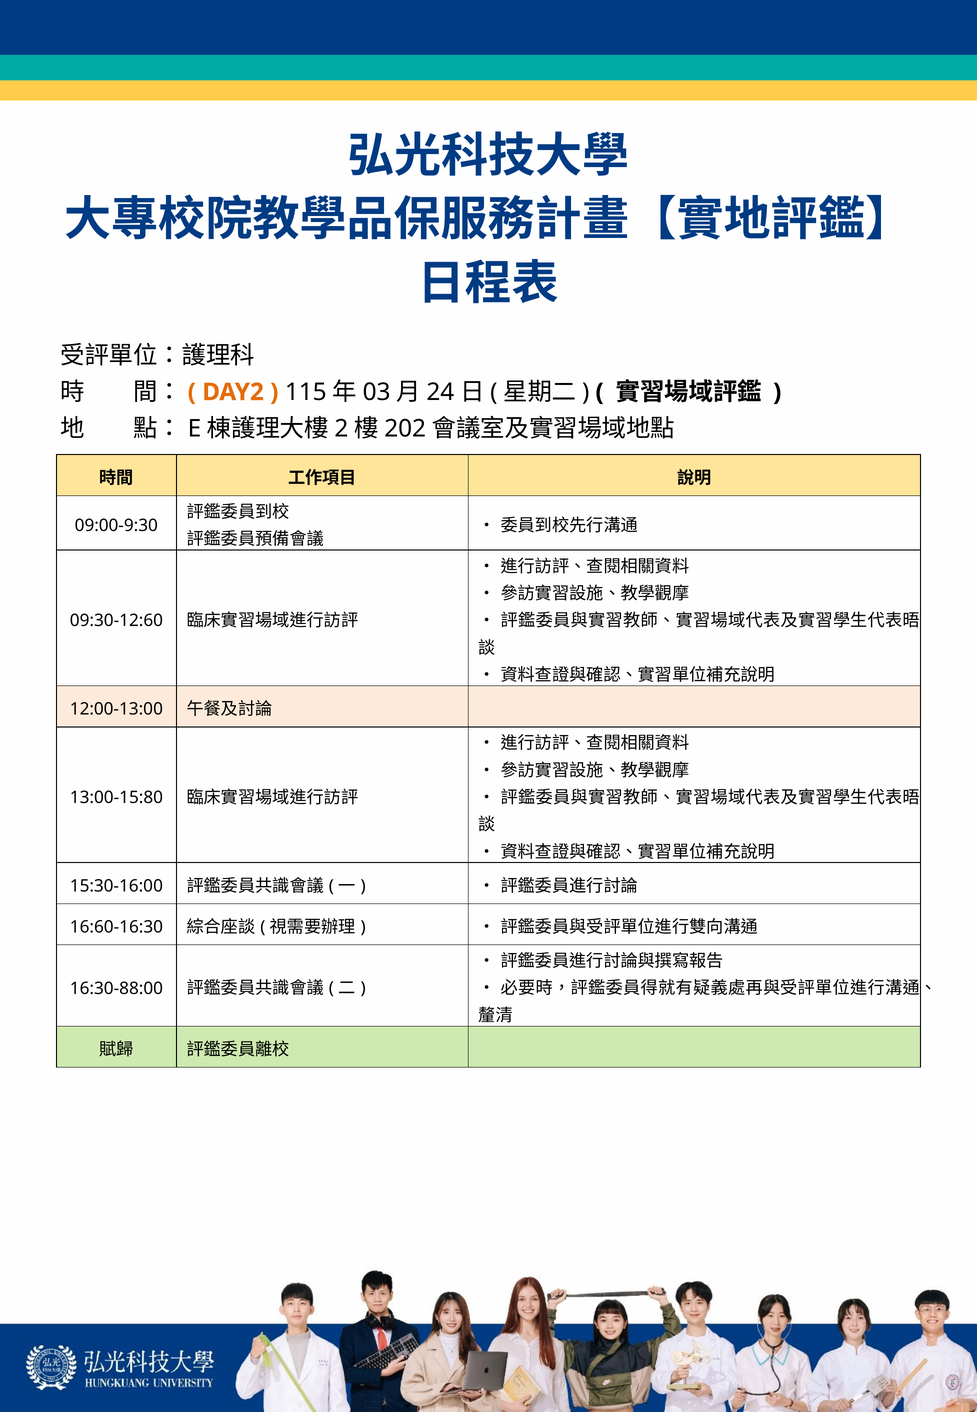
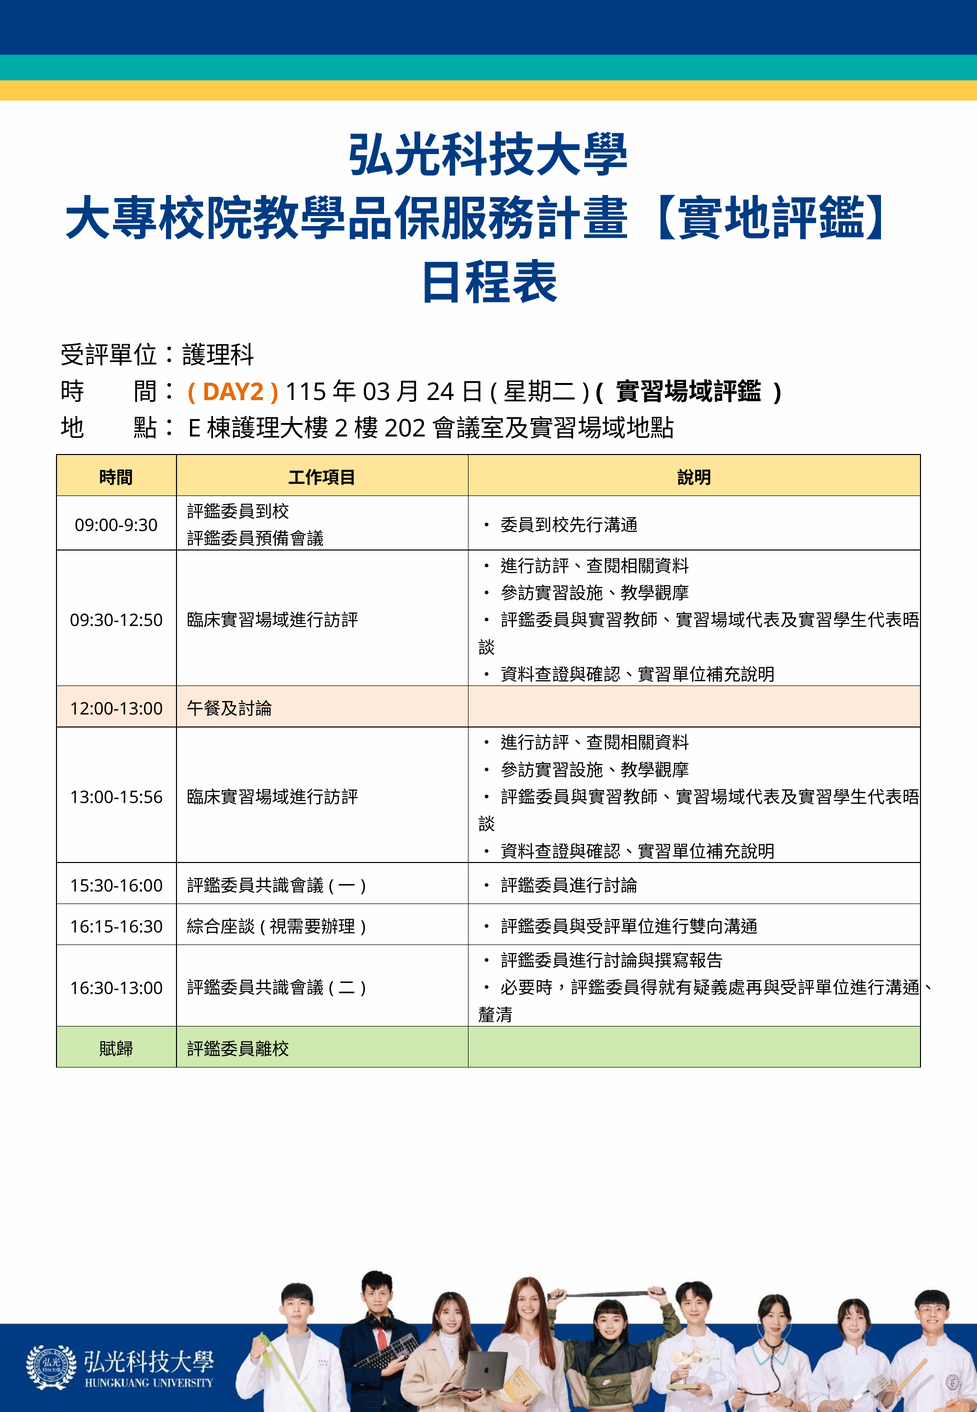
09:30-12:60: 09:30-12:60 -> 09:30-12:50
13:00-15:80: 13:00-15:80 -> 13:00-15:56
16:60-16:30: 16:60-16:30 -> 16:15-16:30
16:30-88:00: 16:30-88:00 -> 16:30-13:00
